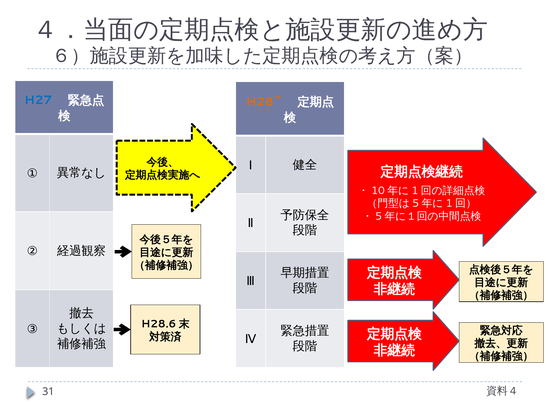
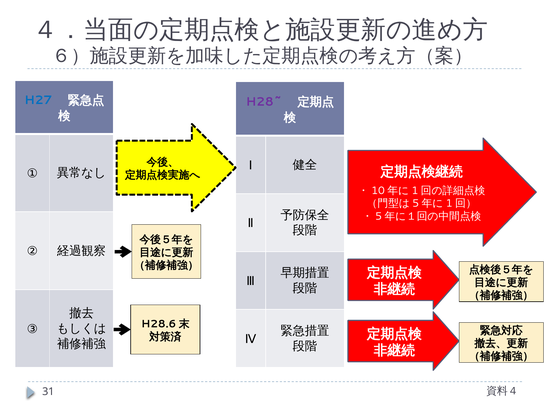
H28~ colour: orange -> purple
